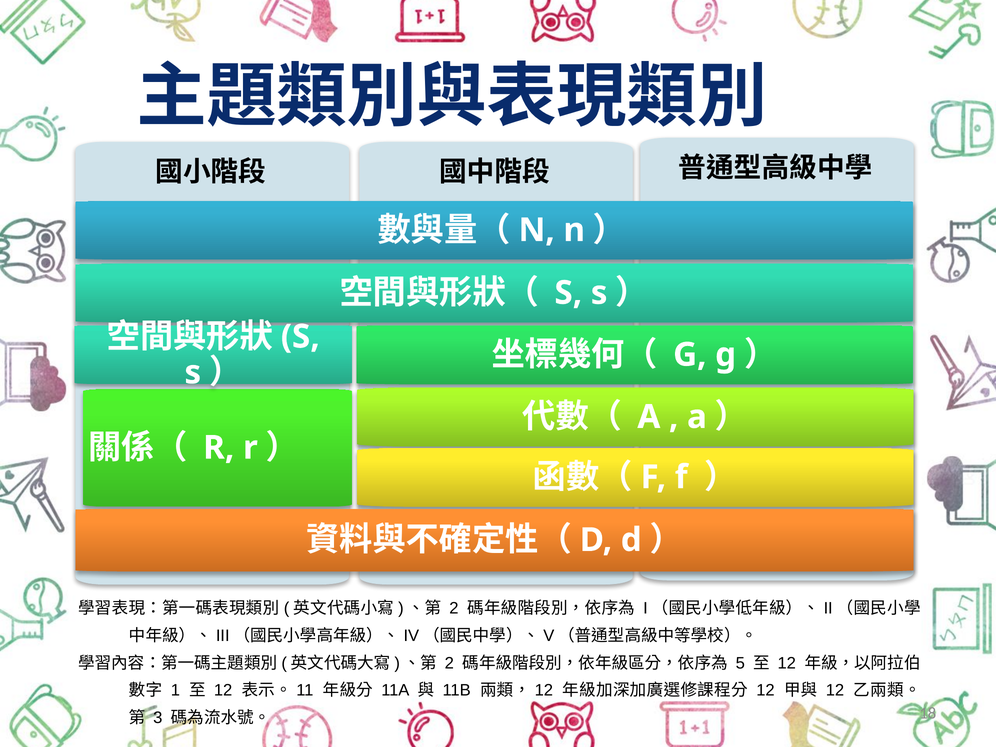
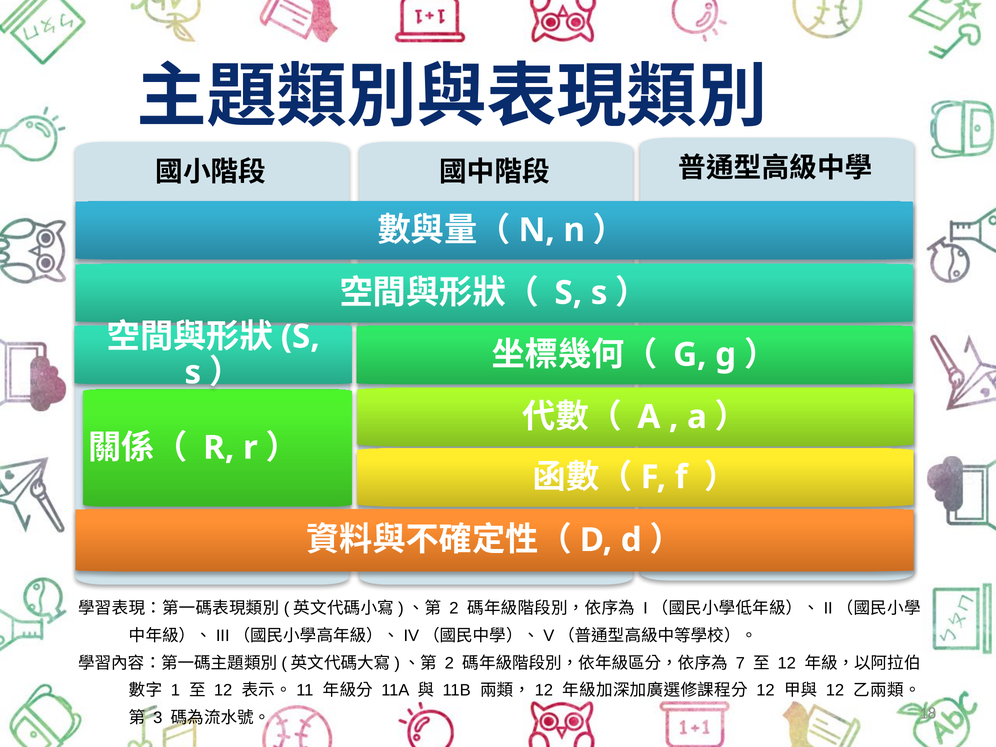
5: 5 -> 7
